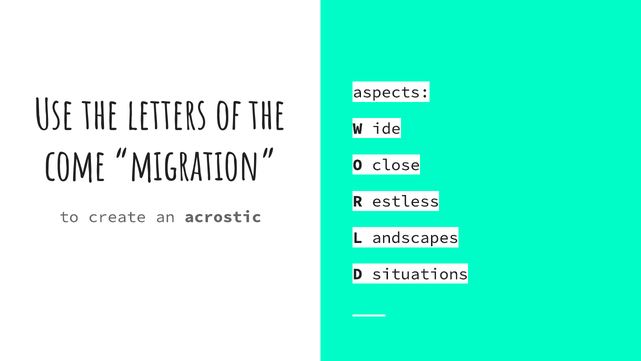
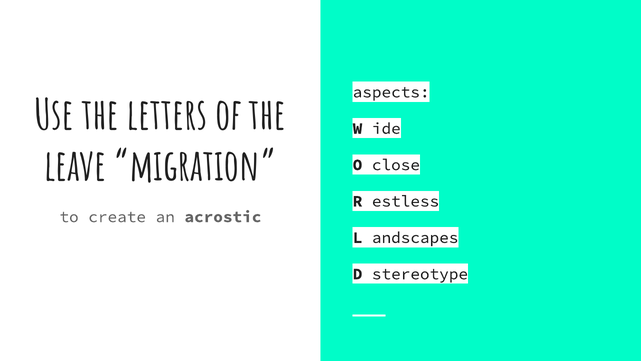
come: come -> leave
situations: situations -> stereotype
